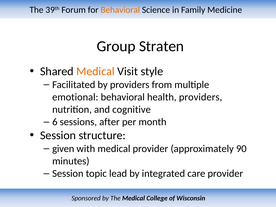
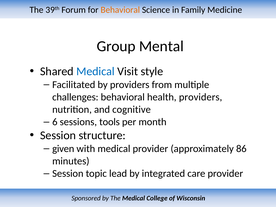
Straten: Straten -> Mental
Medical at (95, 71) colour: orange -> blue
emotional: emotional -> challenges
after: after -> tools
90: 90 -> 86
